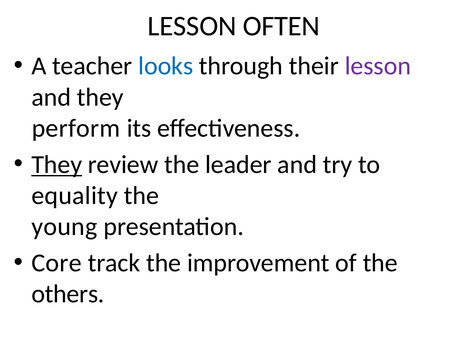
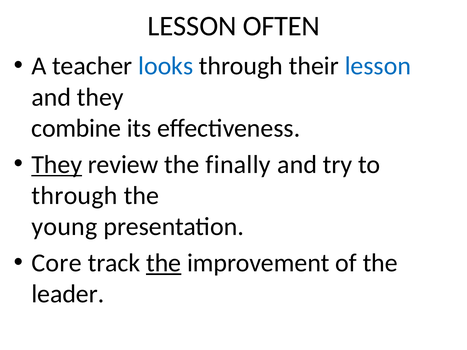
lesson at (378, 66) colour: purple -> blue
perform: perform -> combine
leader: leader -> finally
equality at (75, 196): equality -> through
the at (164, 263) underline: none -> present
others: others -> leader
